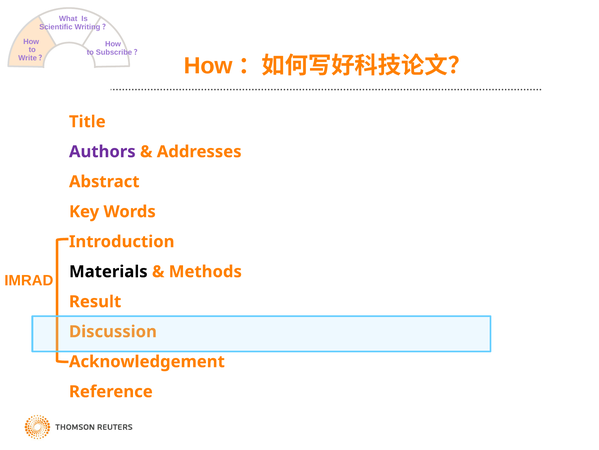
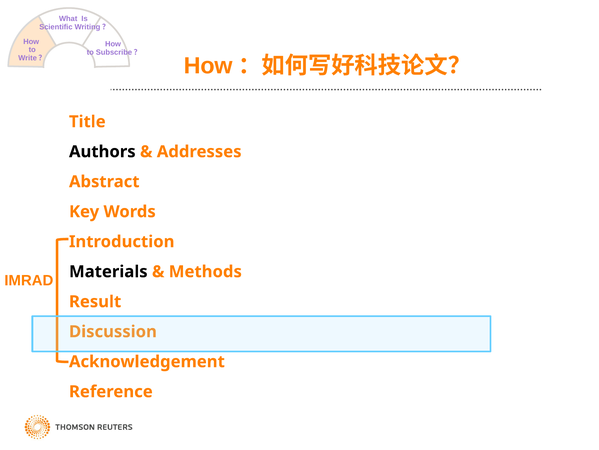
Authors colour: purple -> black
